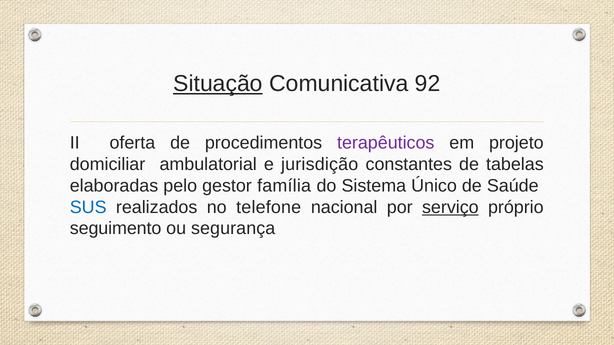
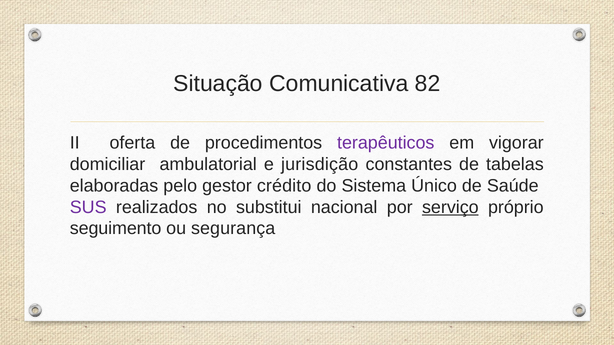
Situação underline: present -> none
92: 92 -> 82
projeto: projeto -> vigorar
família: família -> crédito
SUS colour: blue -> purple
telefone: telefone -> substitui
